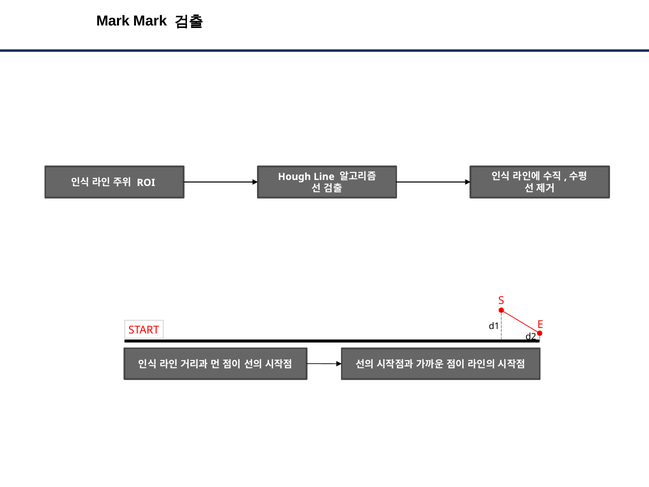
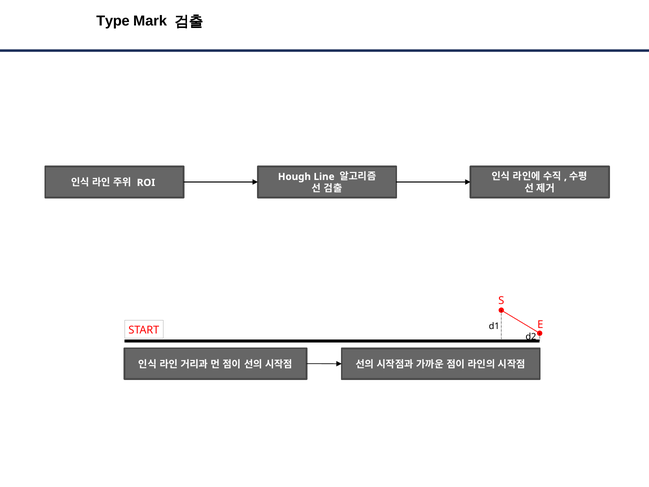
Mark at (113, 21): Mark -> Type
